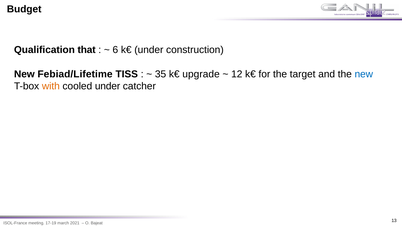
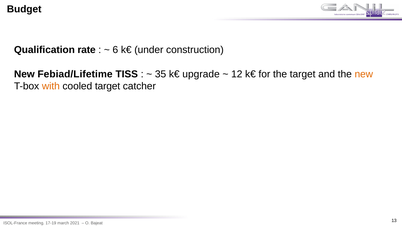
that: that -> rate
new at (364, 74) colour: blue -> orange
cooled under: under -> target
